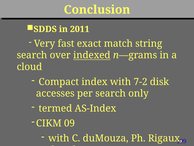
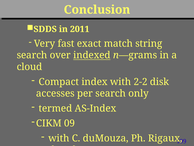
7-2: 7-2 -> 2-2
